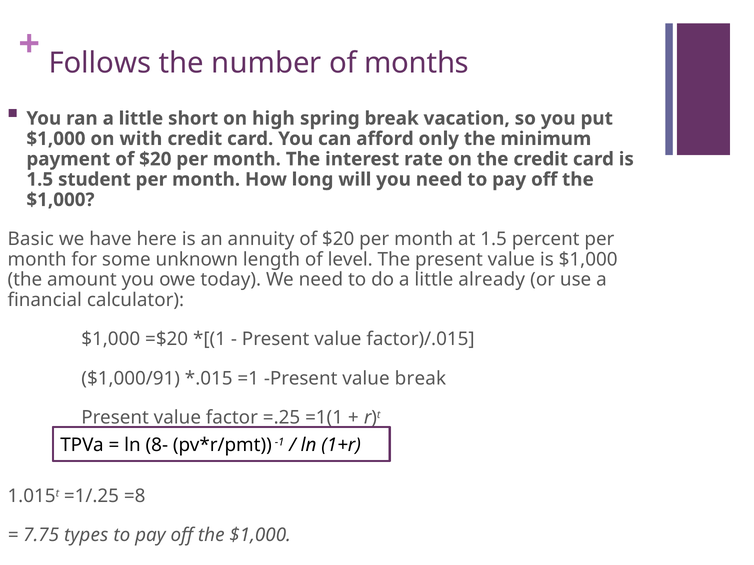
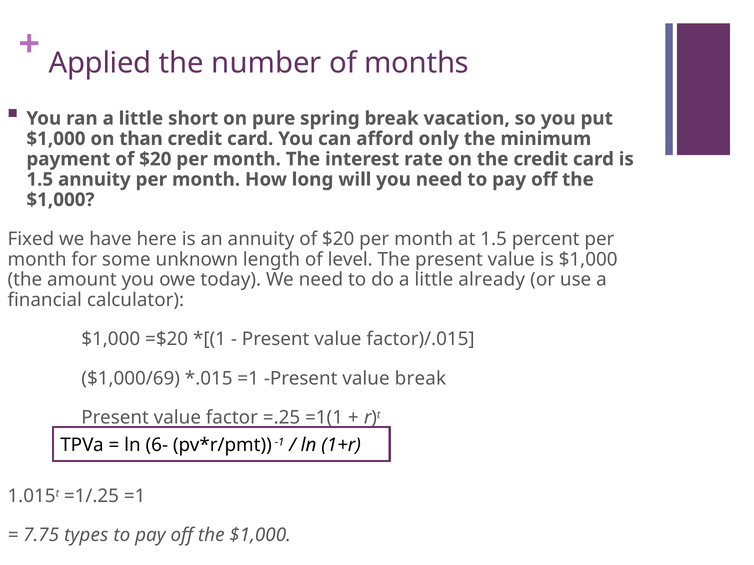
Follows: Follows -> Applied
high: high -> pure
with: with -> than
1.5 student: student -> annuity
Basic: Basic -> Fixed
$1,000/91: $1,000/91 -> $1,000/69
8-: 8- -> 6-
=1/.25 =8: =8 -> =1
